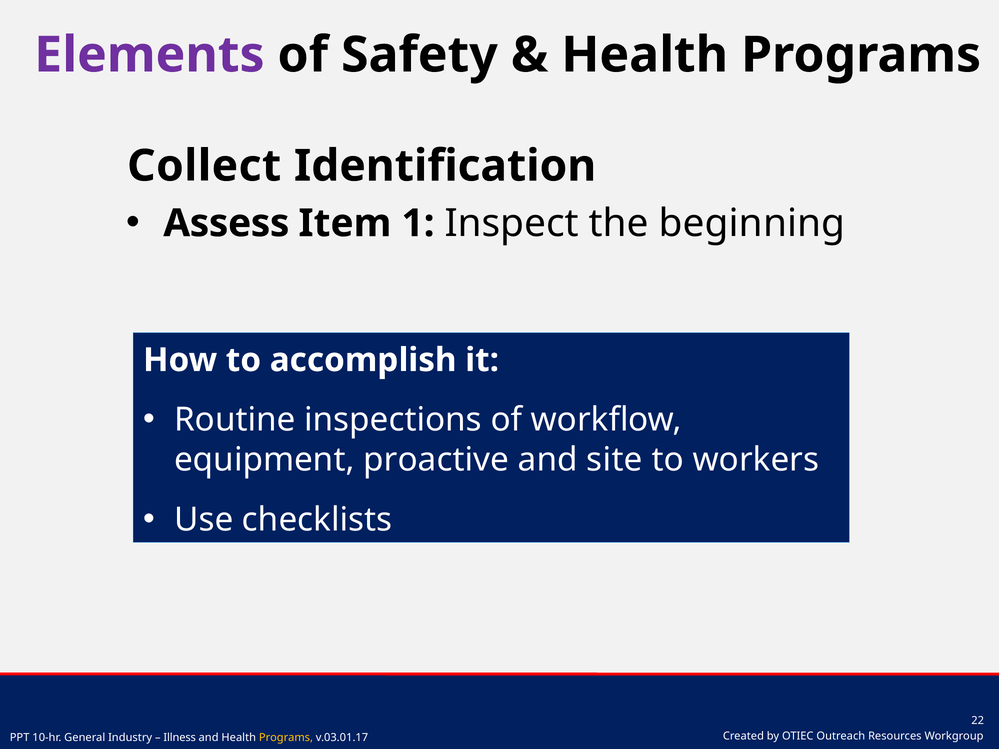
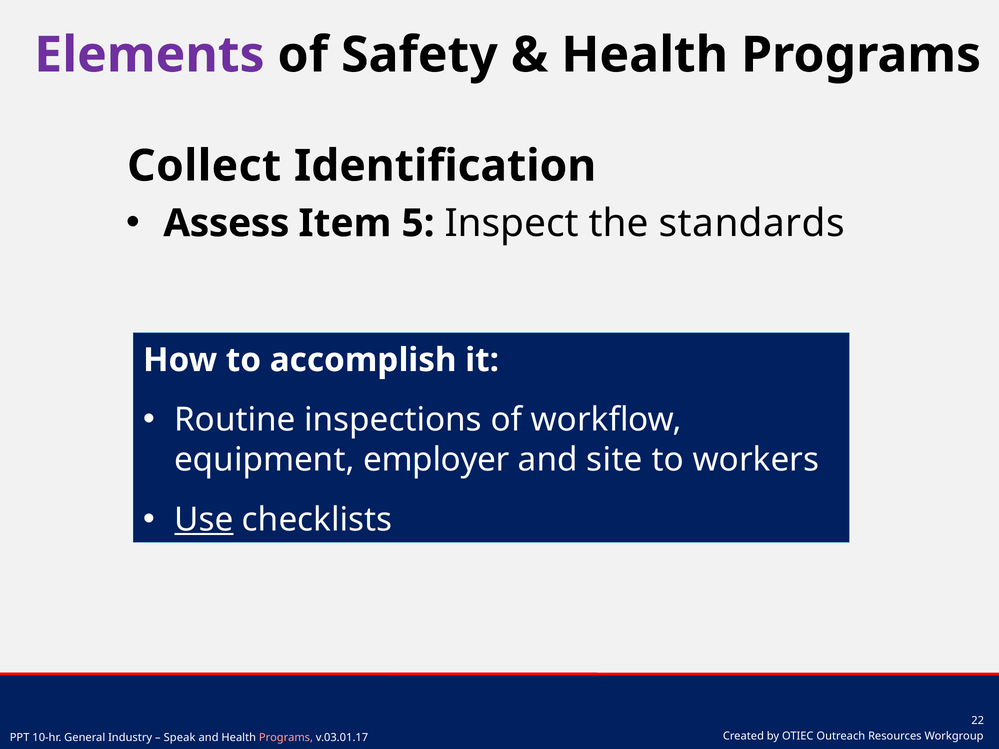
1: 1 -> 5
beginning: beginning -> standards
proactive: proactive -> employer
Use underline: none -> present
Illness: Illness -> Speak
Programs at (286, 738) colour: yellow -> pink
